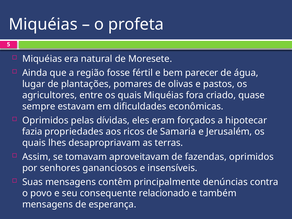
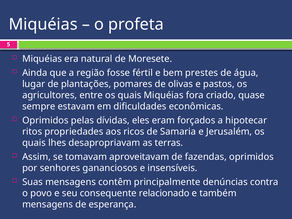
parecer: parecer -> prestes
fazia: fazia -> ritos
